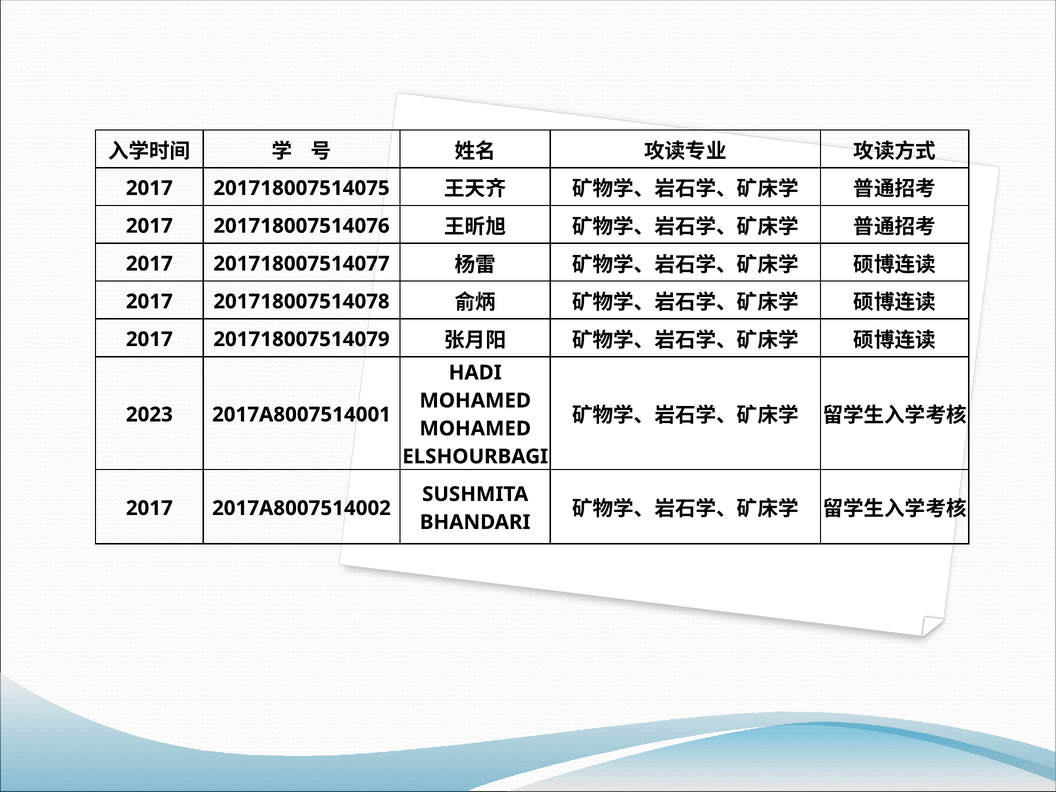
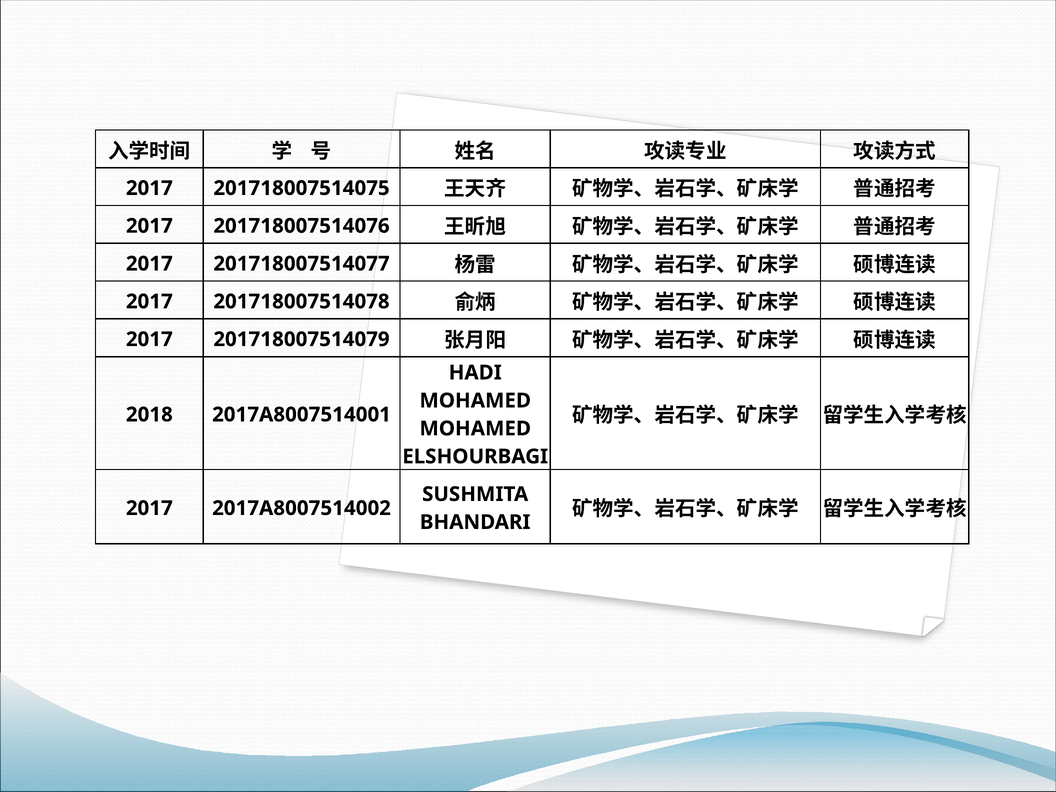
2023: 2023 -> 2018
